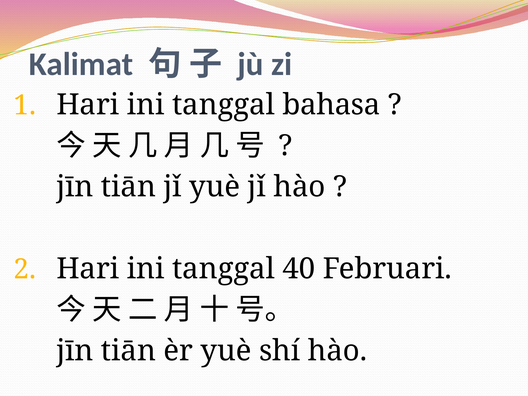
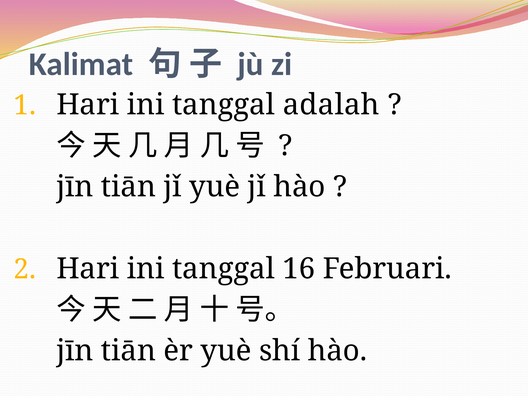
bahasa: bahasa -> adalah
40: 40 -> 16
